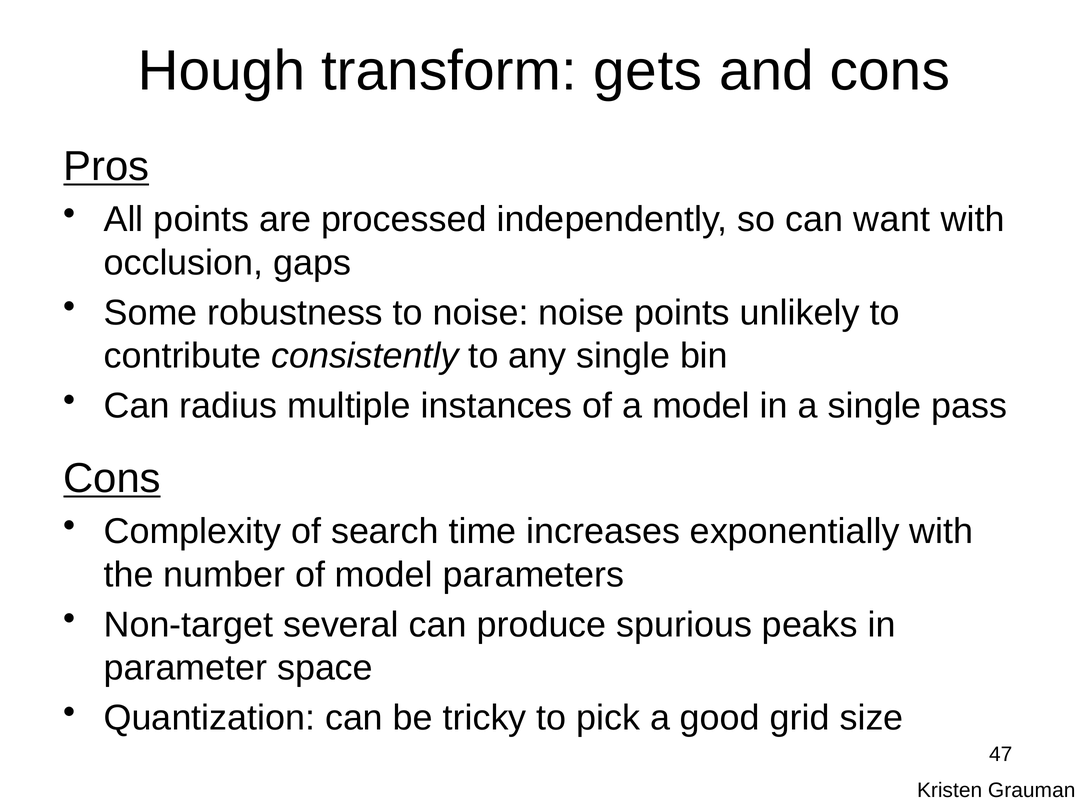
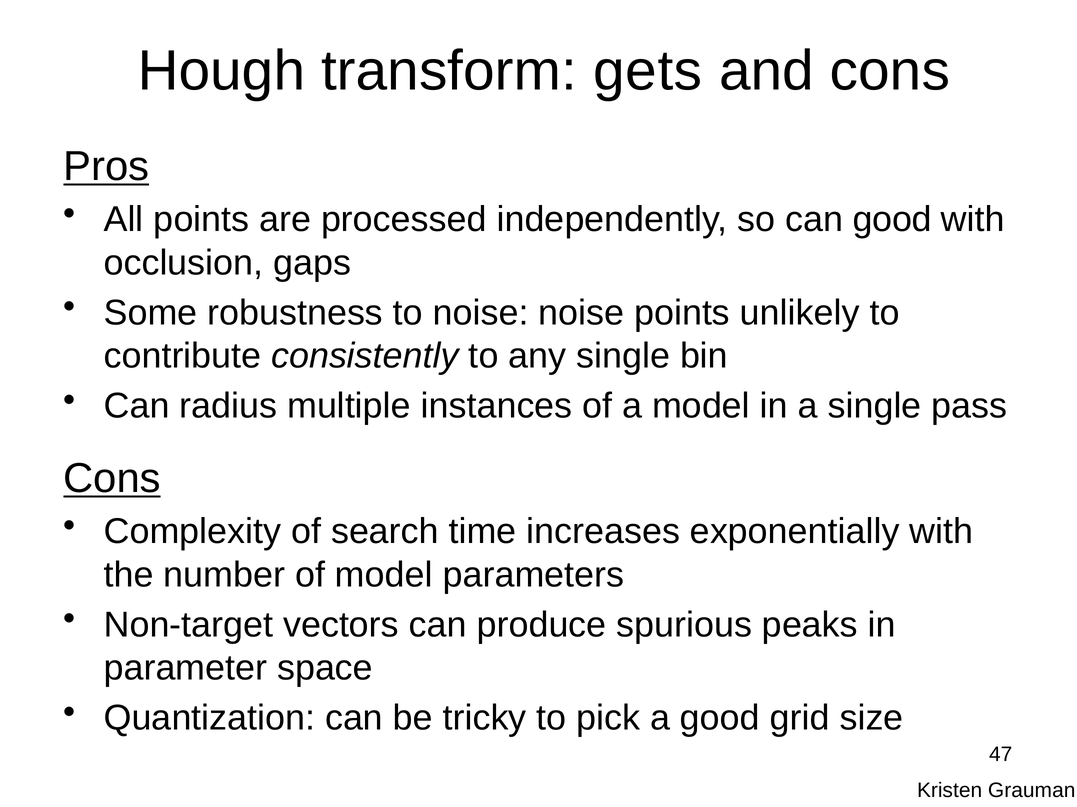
can want: want -> good
several: several -> vectors
